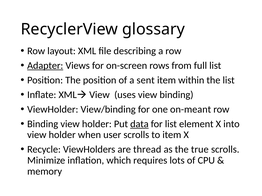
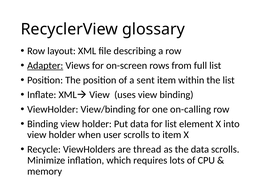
on-meant: on-meant -> on-calling
data at (139, 124) underline: present -> none
the true: true -> data
